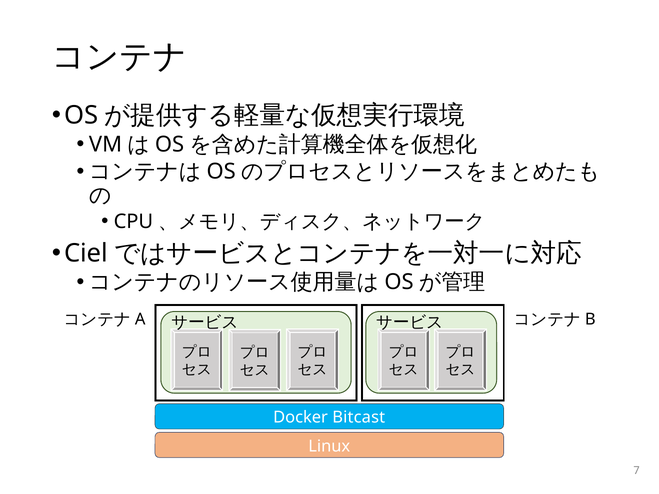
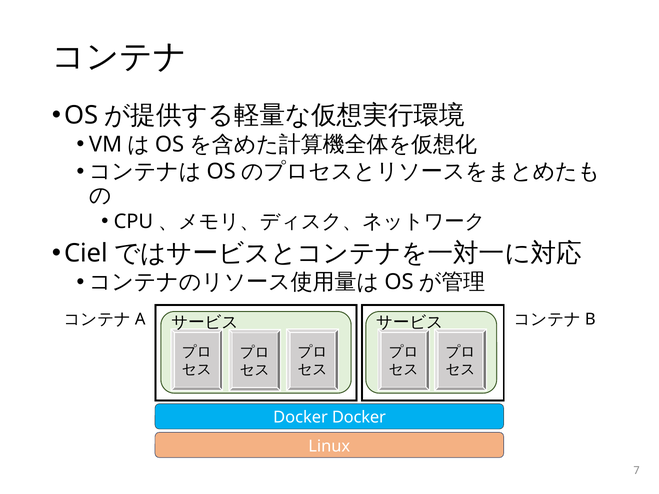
Docker Bitcast: Bitcast -> Docker
